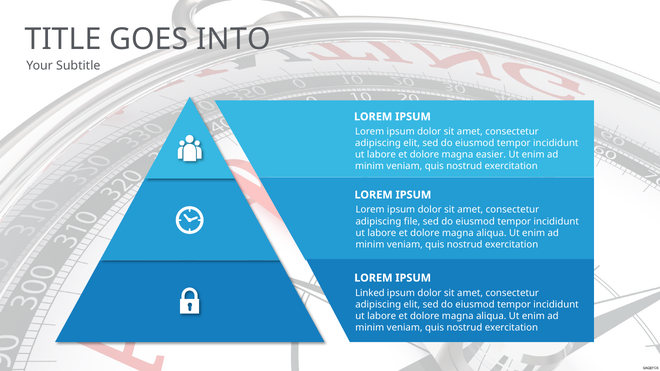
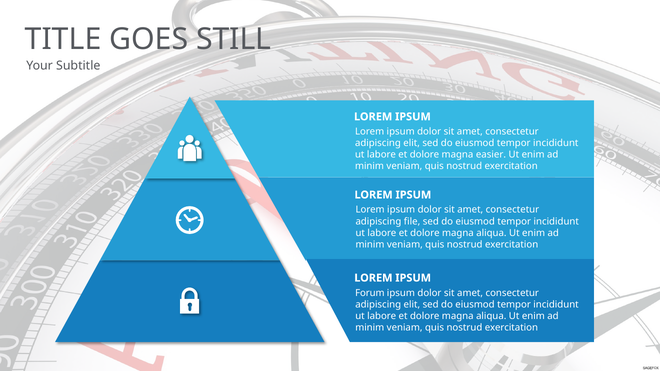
INTO: INTO -> STILL
Linked: Linked -> Forum
